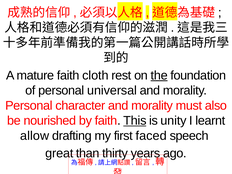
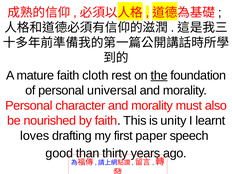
This underline: present -> none
allow: allow -> loves
faced: faced -> paper
great: great -> good
